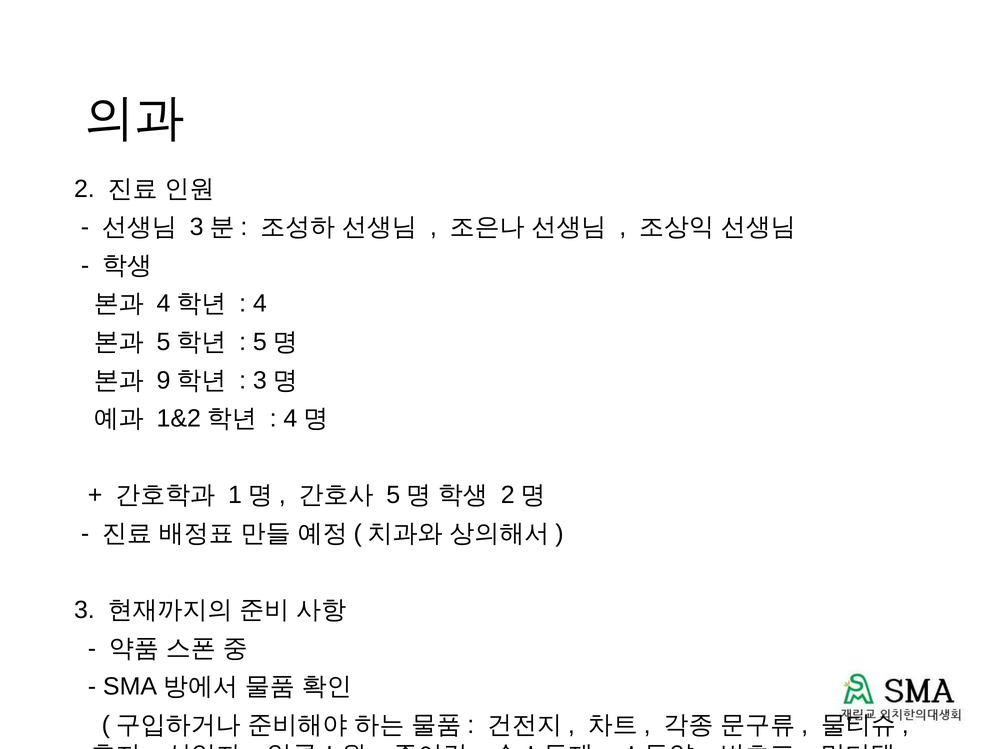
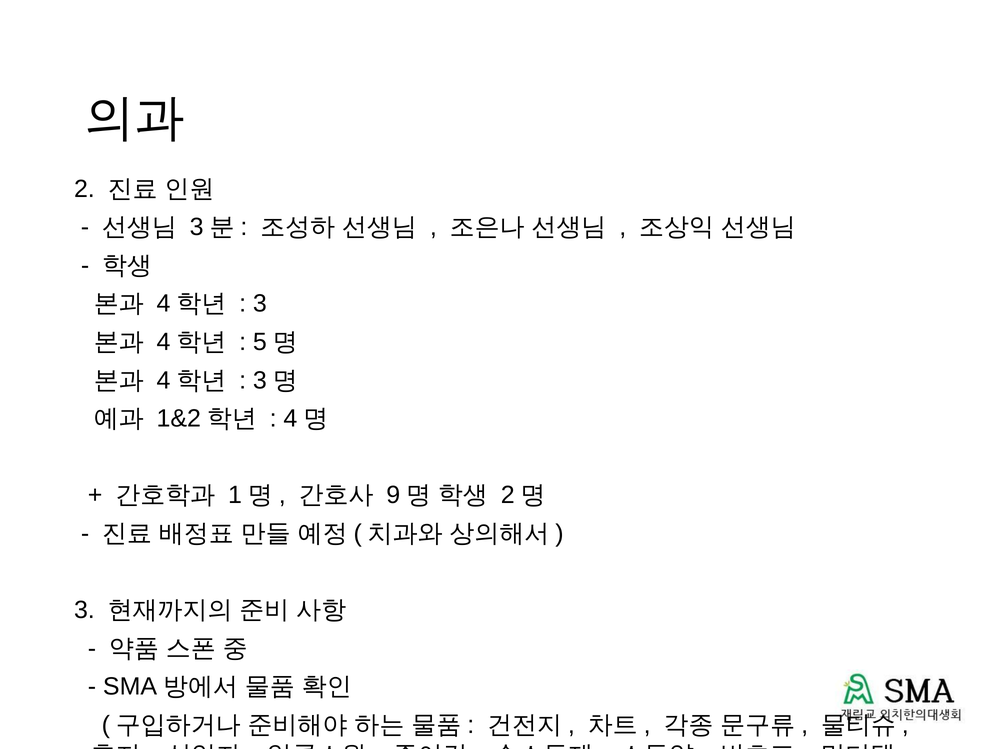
4 at (260, 304): 4 -> 3
5 at (164, 342): 5 -> 4
9 at (164, 380): 9 -> 4
5 at (393, 495): 5 -> 9
